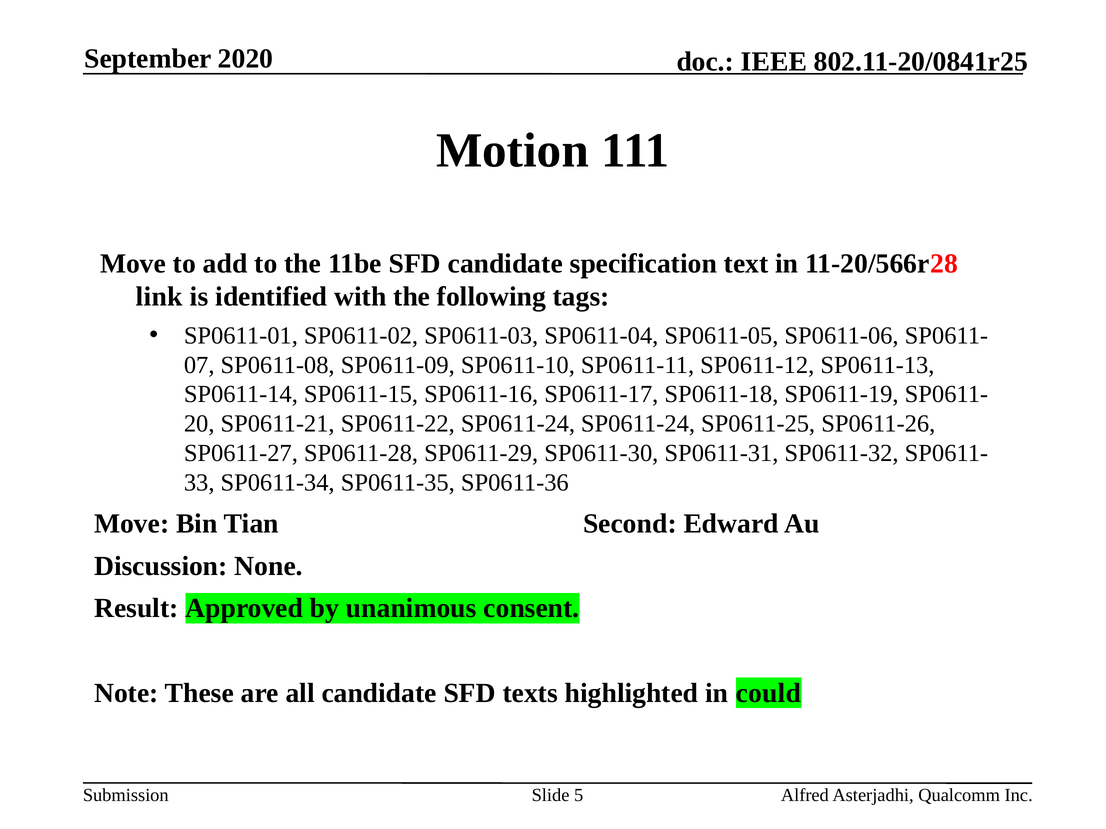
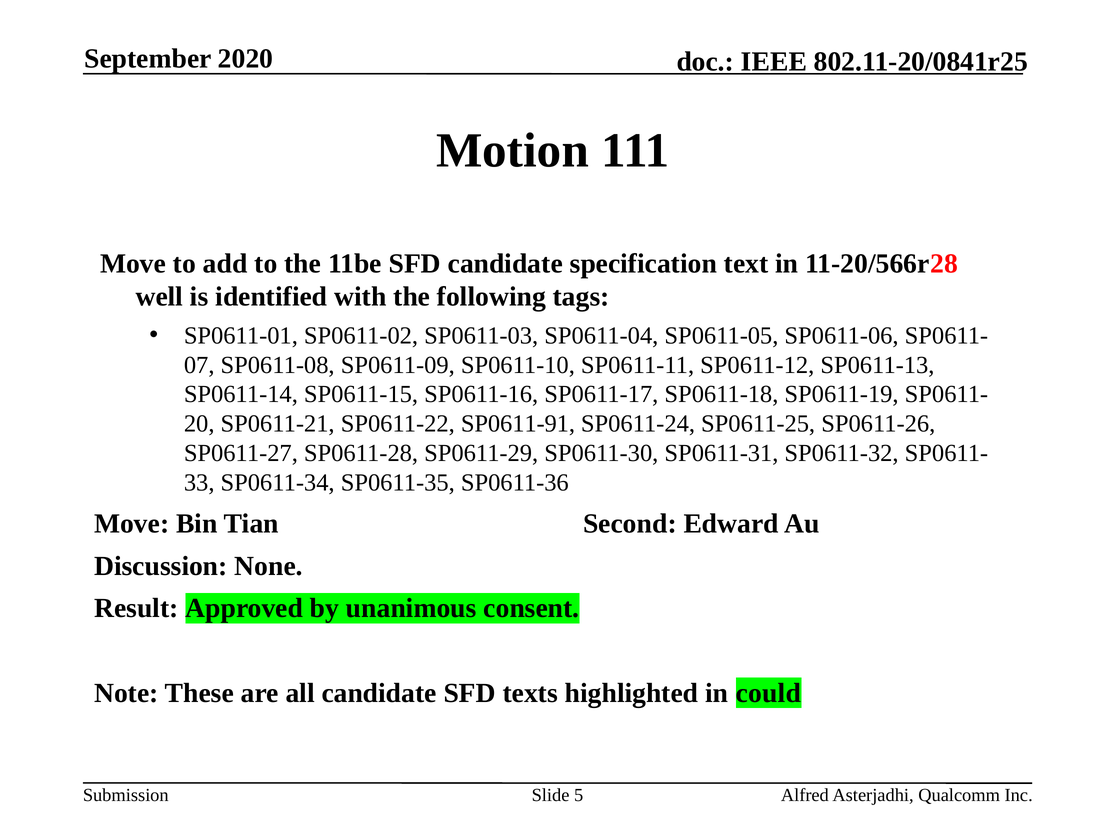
link: link -> well
SP0611-22 SP0611-24: SP0611-24 -> SP0611-91
